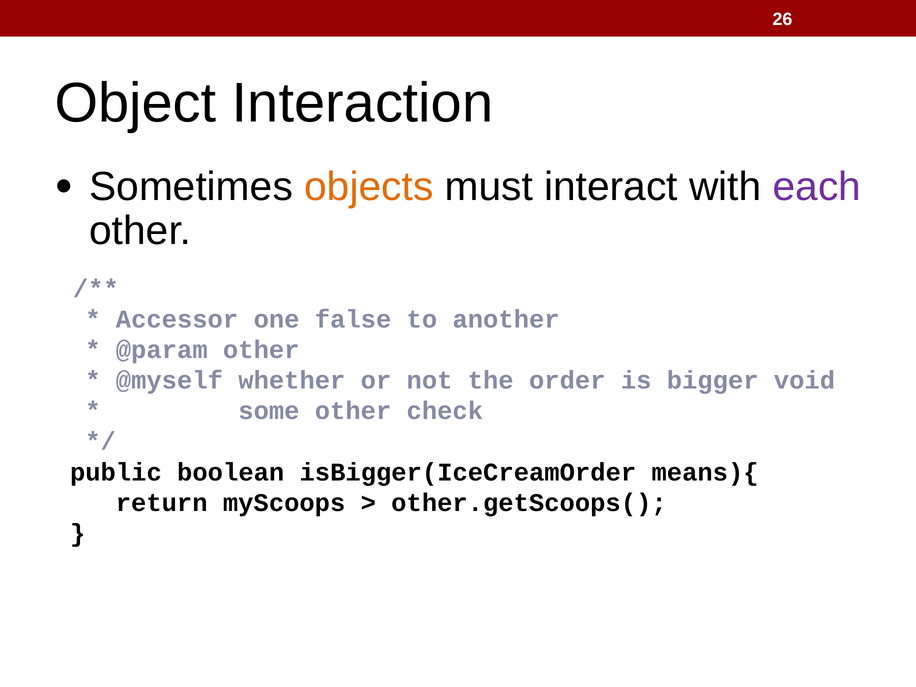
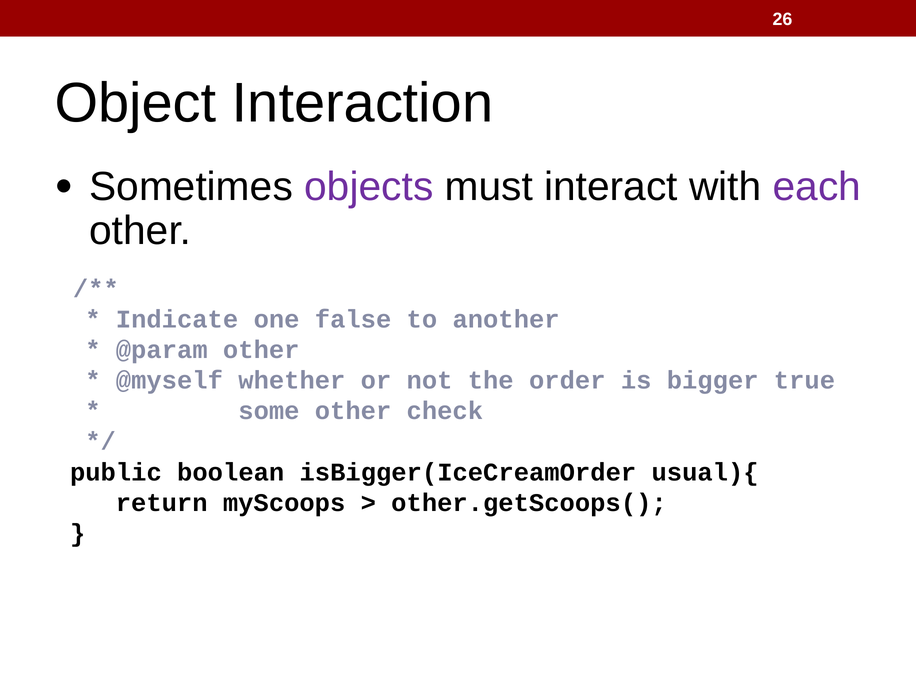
objects colour: orange -> purple
Accessor: Accessor -> Indicate
void: void -> true
means){: means){ -> usual){
